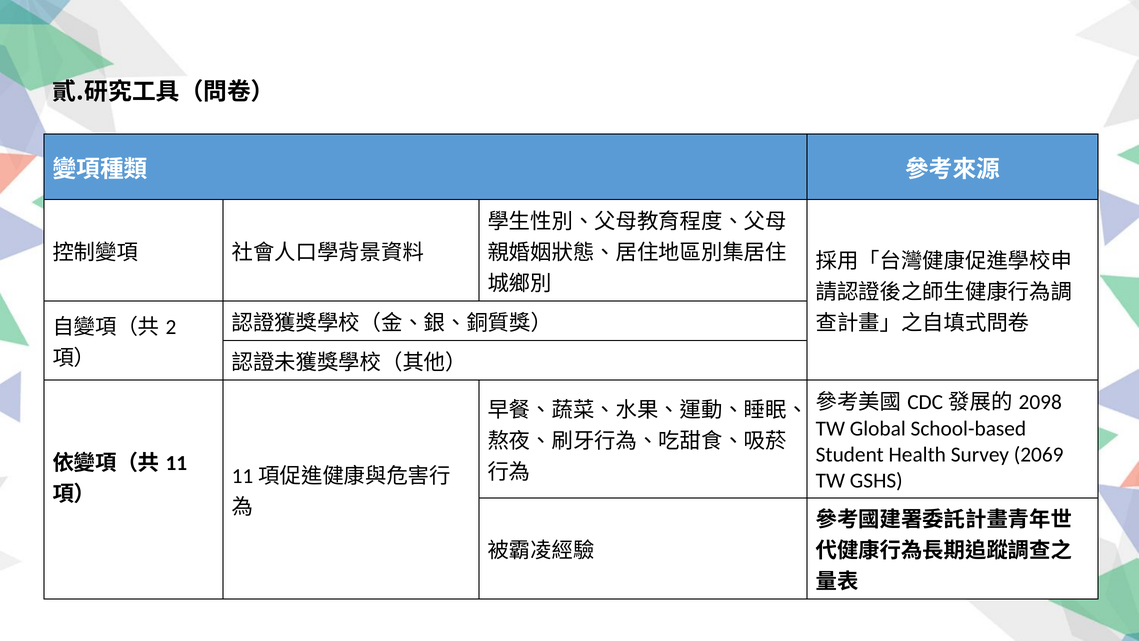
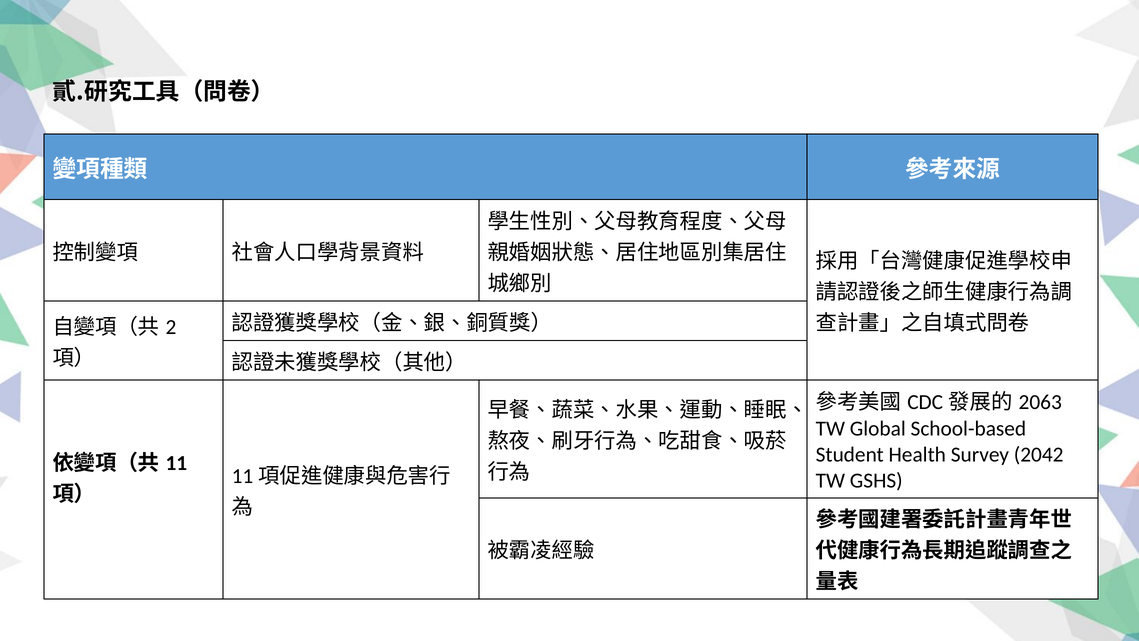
2098: 2098 -> 2063
2069: 2069 -> 2042
